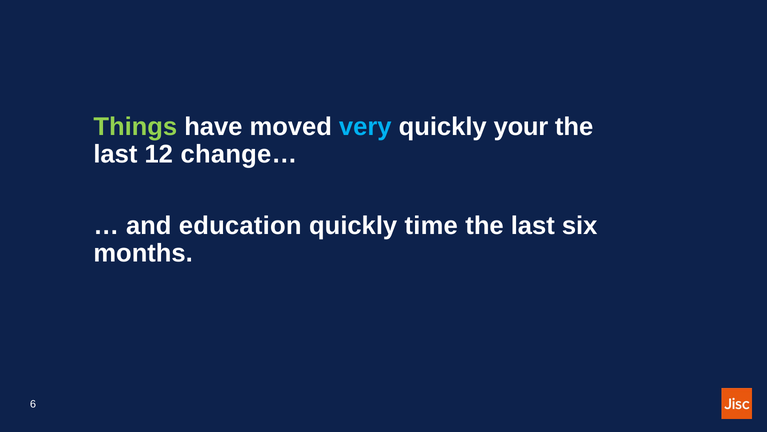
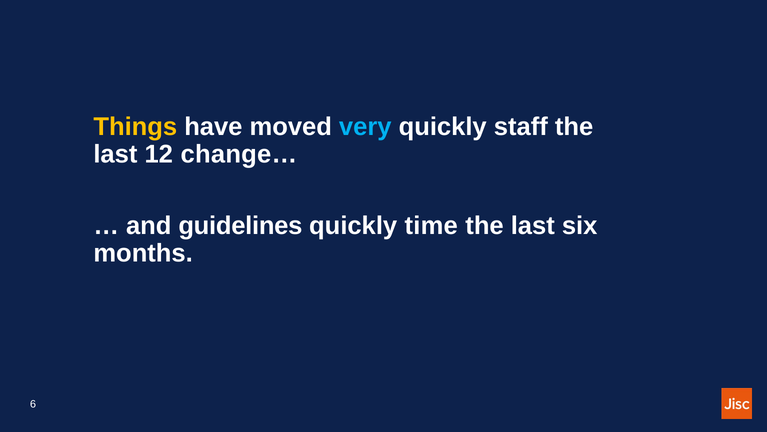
Things colour: light green -> yellow
your: your -> staff
education: education -> guidelines
